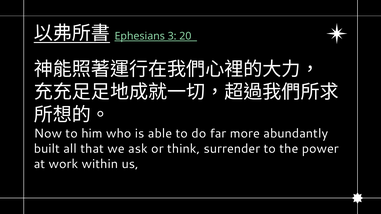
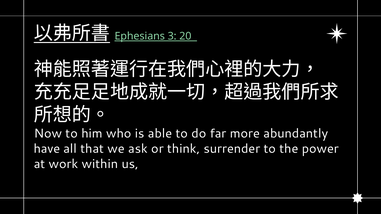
built: built -> have
